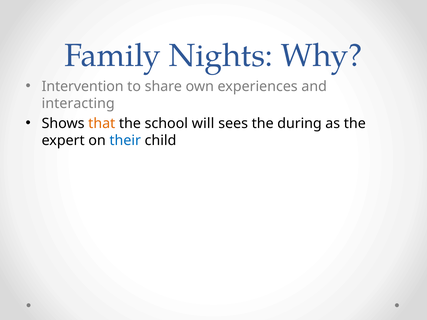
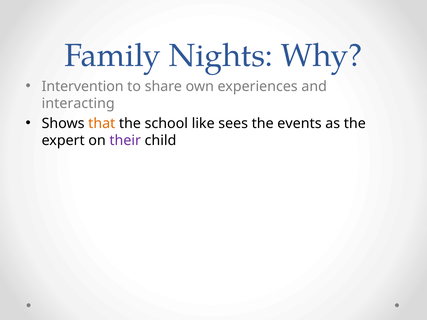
will: will -> like
during: during -> events
their colour: blue -> purple
